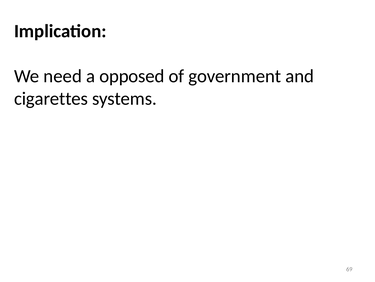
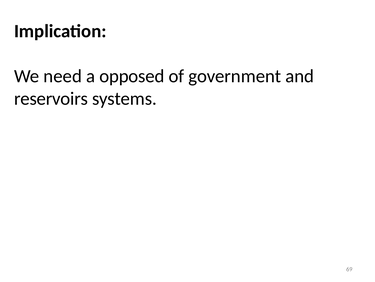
cigarettes: cigarettes -> reservoirs
